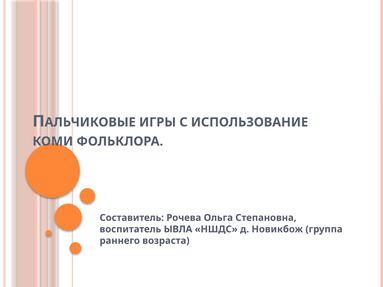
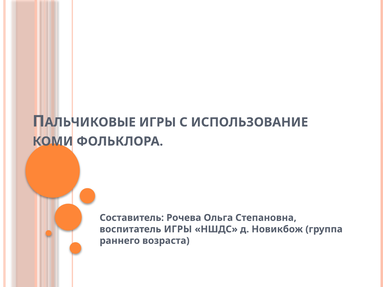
воспитатель ЫВЛА: ЫВЛА -> ИГРЫ
